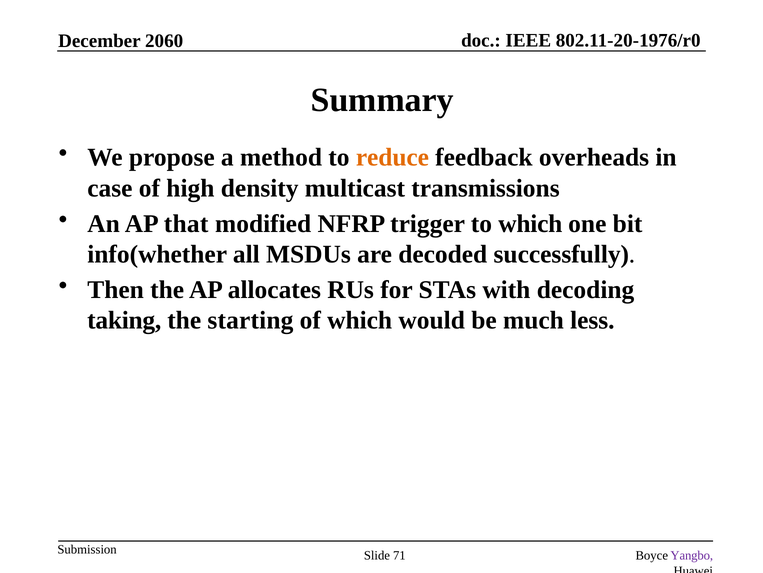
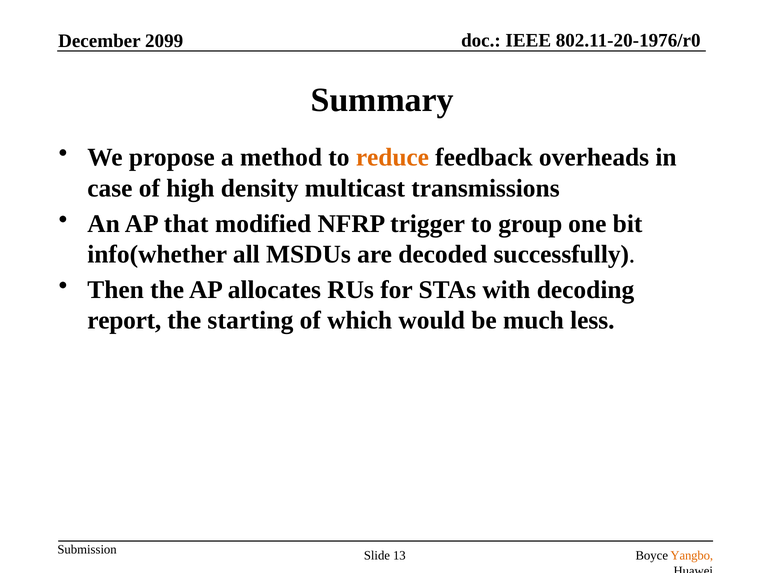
2060: 2060 -> 2099
to which: which -> group
taking: taking -> report
71: 71 -> 13
Yangbo colour: purple -> orange
